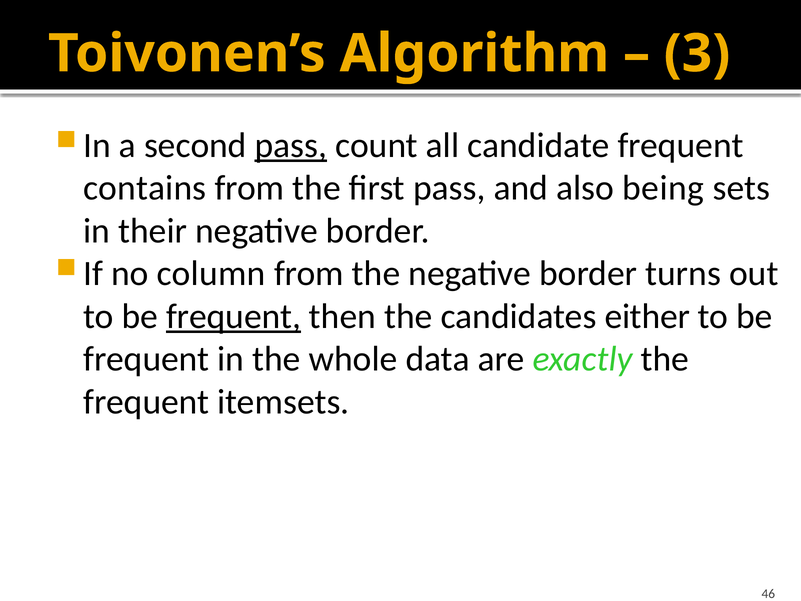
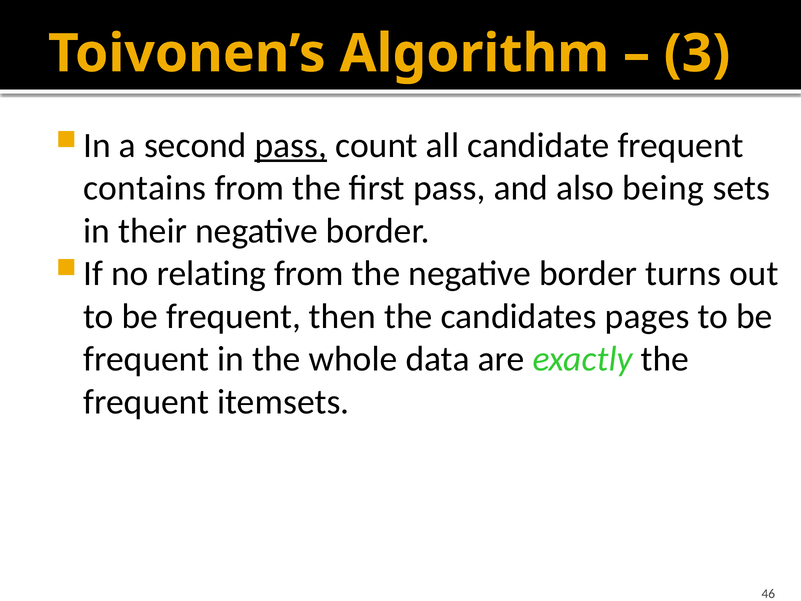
column: column -> relating
frequent at (234, 316) underline: present -> none
either: either -> pages
